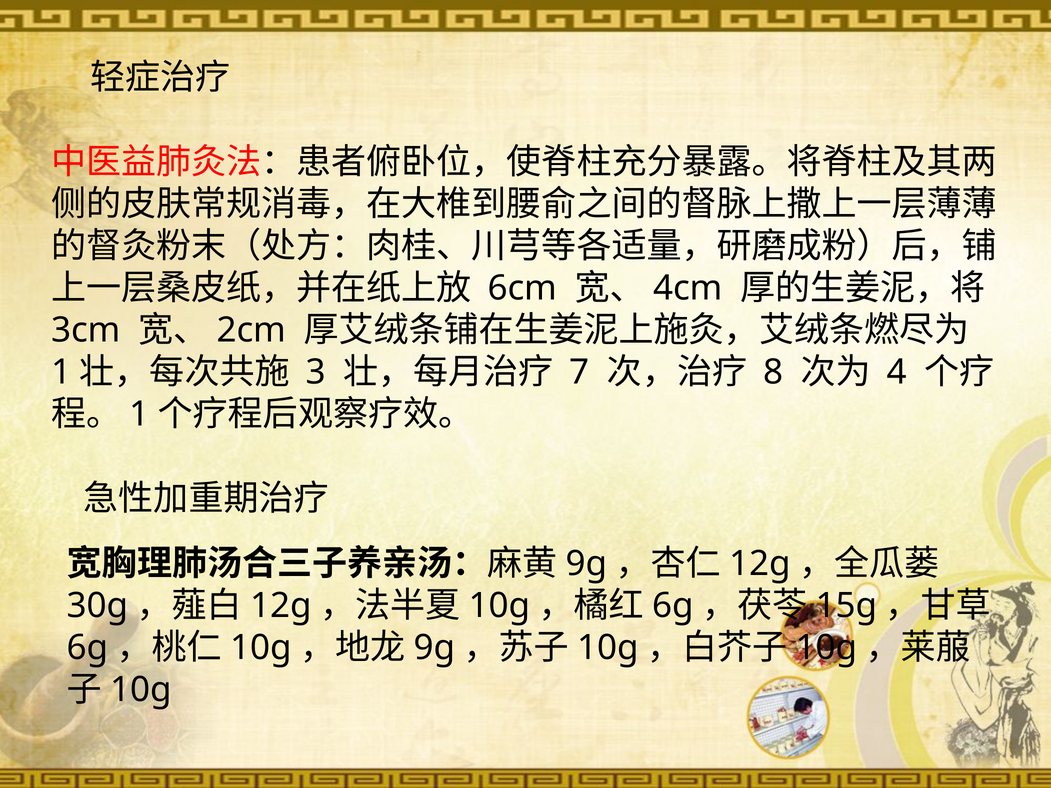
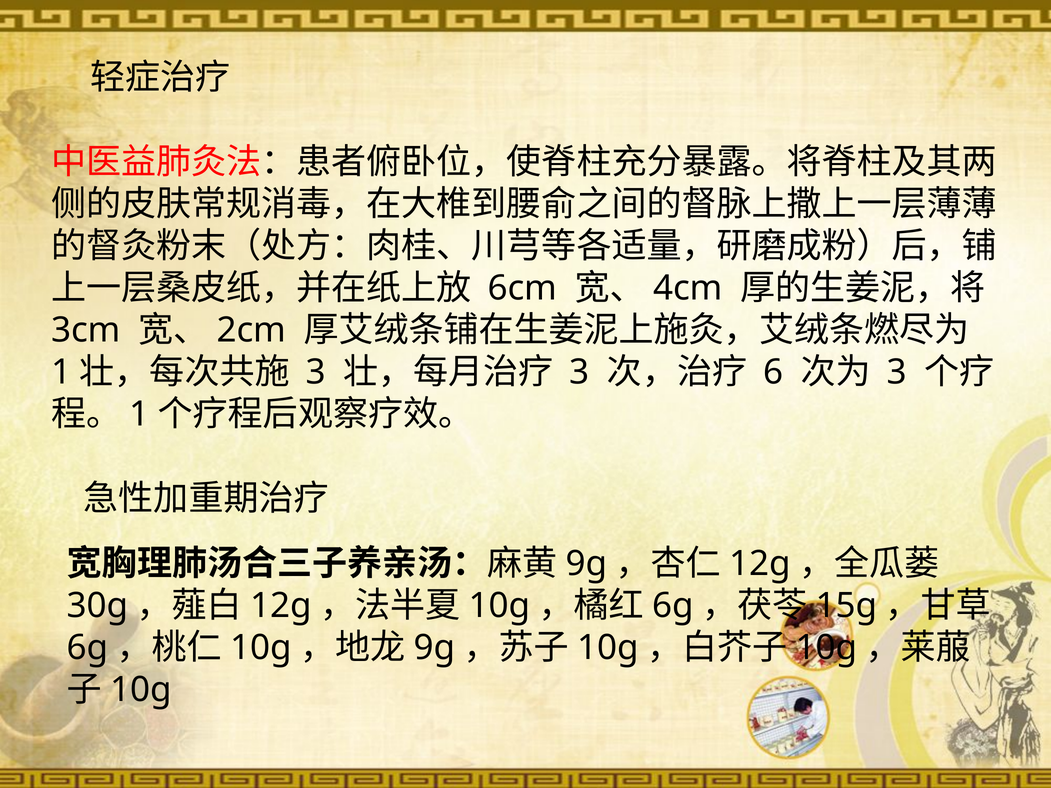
7 at (580, 372): 7 -> 3
8: 8 -> 6
4 at (897, 372): 4 -> 3
